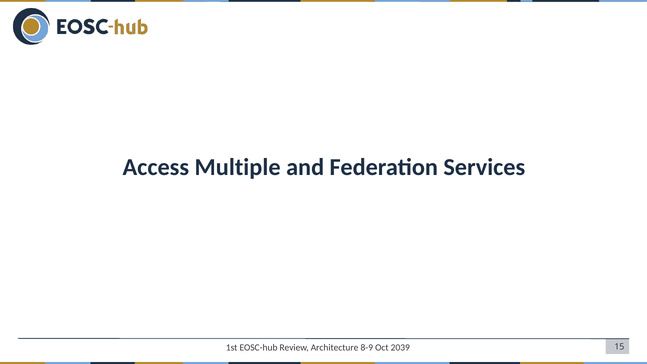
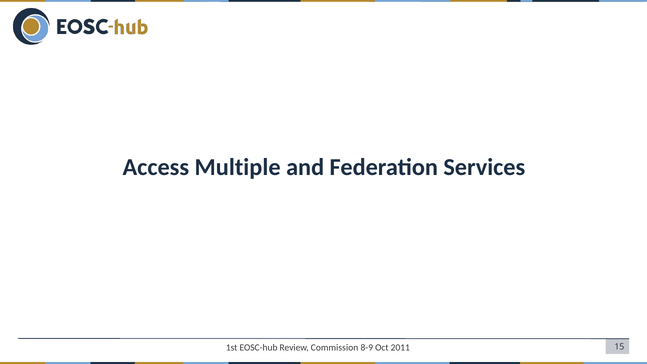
Architecture: Architecture -> Commission
2039: 2039 -> 2011
